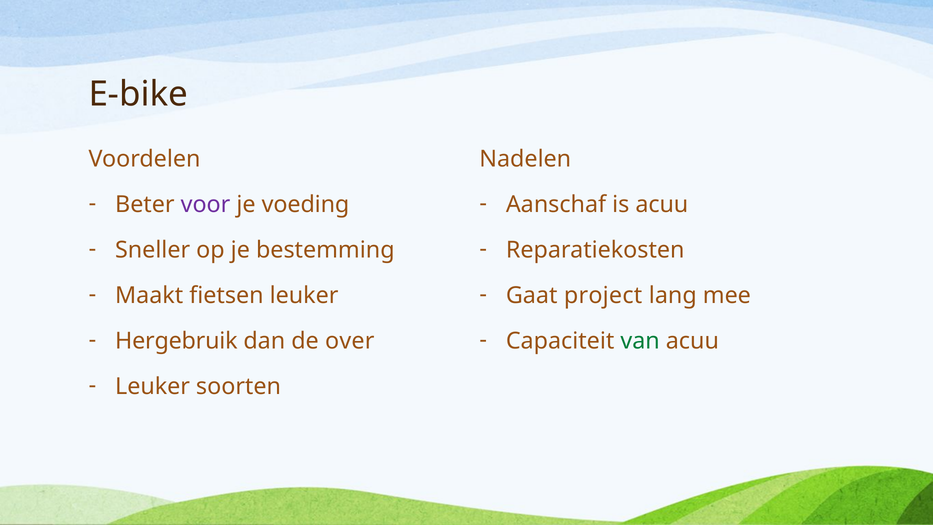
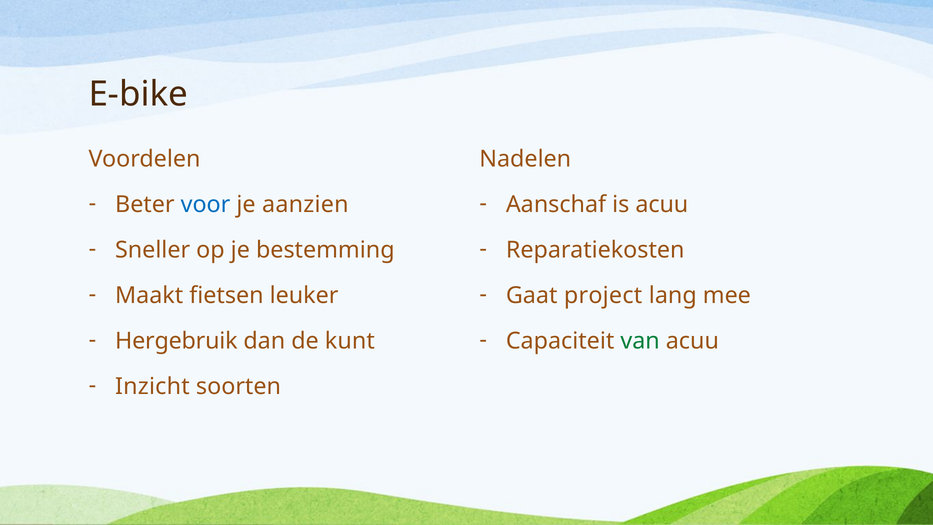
voor colour: purple -> blue
voeding: voeding -> aanzien
over: over -> kunt
Leuker at (153, 386): Leuker -> Inzicht
